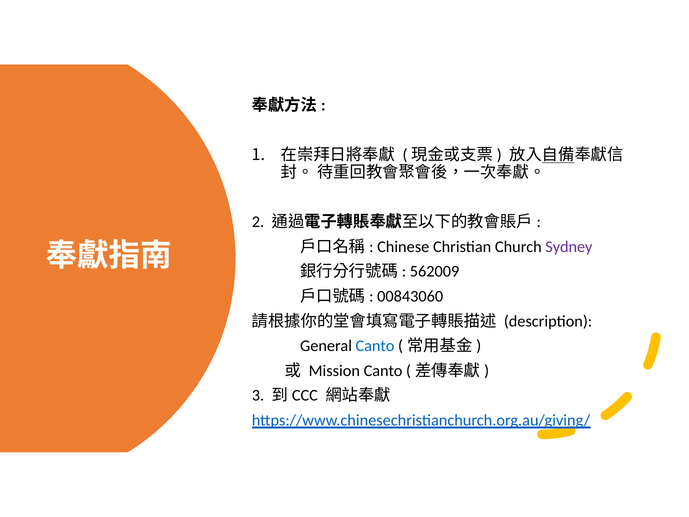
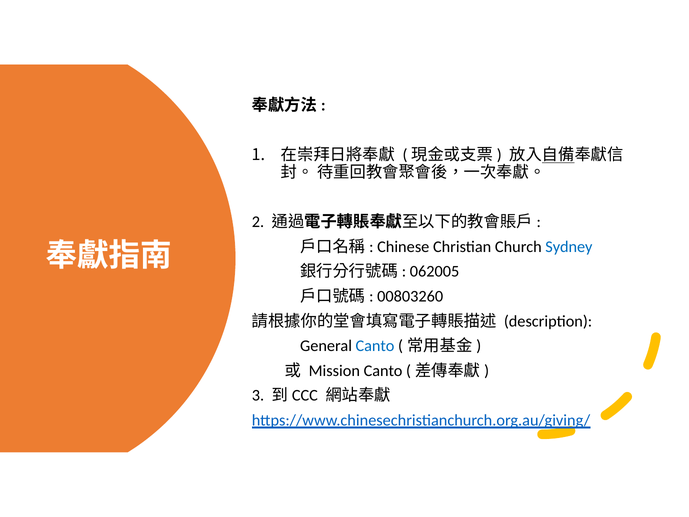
Sydney colour: purple -> blue
562009: 562009 -> 062005
00843060: 00843060 -> 00803260
